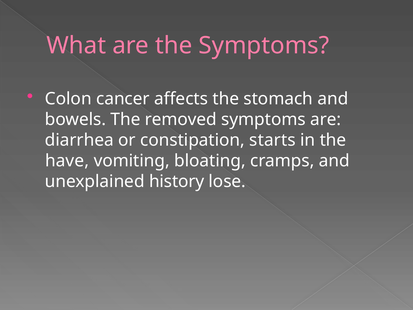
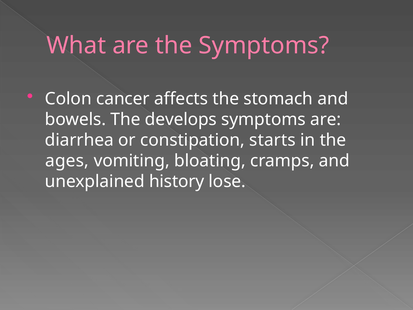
removed: removed -> develops
have: have -> ages
